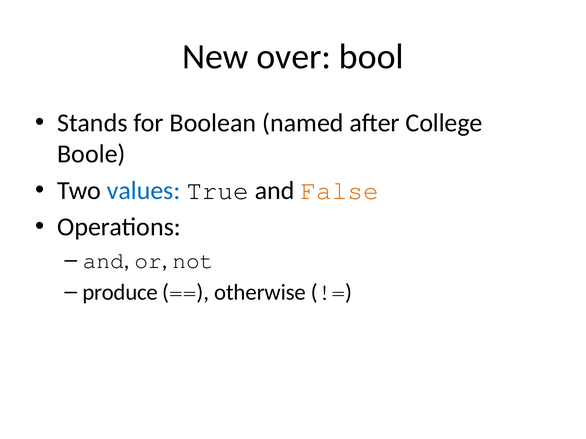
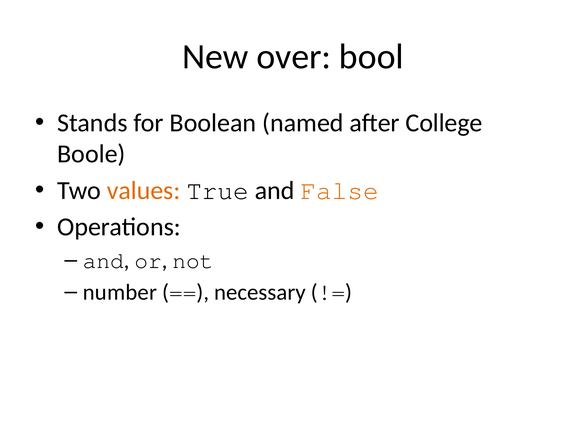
values colour: blue -> orange
produce: produce -> number
otherwise: otherwise -> necessary
